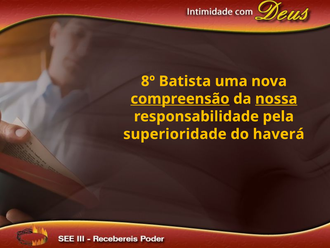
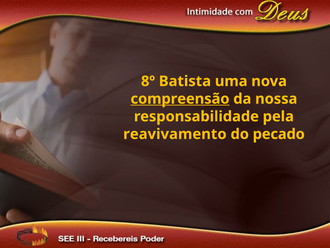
nossa underline: present -> none
superioridade: superioridade -> reavivamento
haverá: haverá -> pecado
